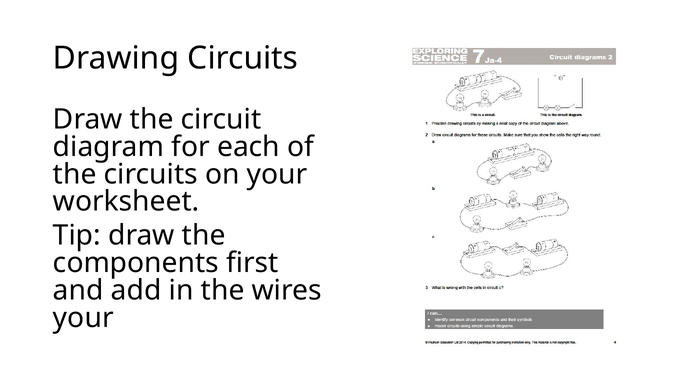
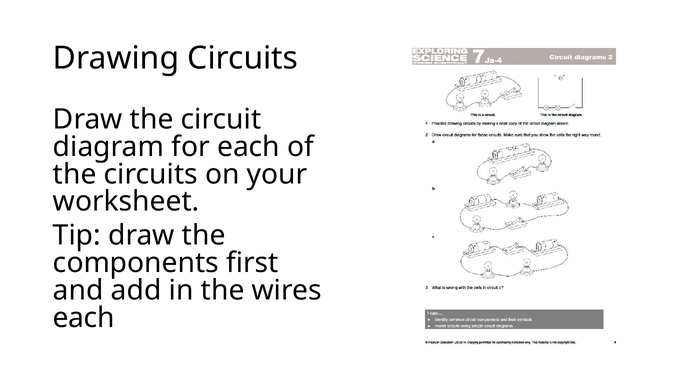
your at (83, 318): your -> each
